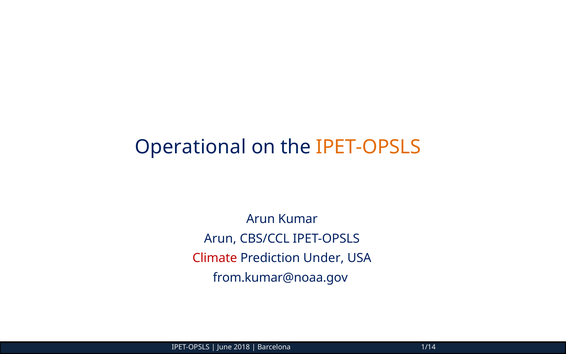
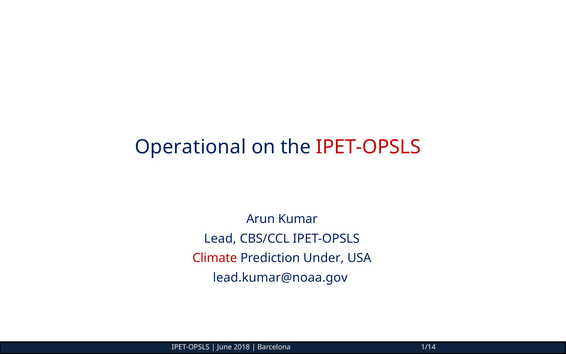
IPET-OPSLS at (368, 147) colour: orange -> red
Arun at (220, 238): Arun -> Lead
from.kumar@noaa.gov: from.kumar@noaa.gov -> lead.kumar@noaa.gov
